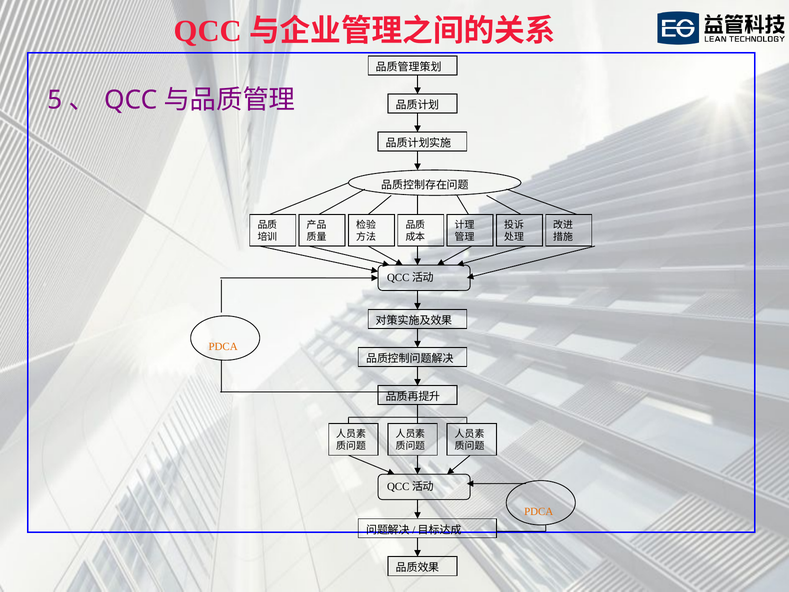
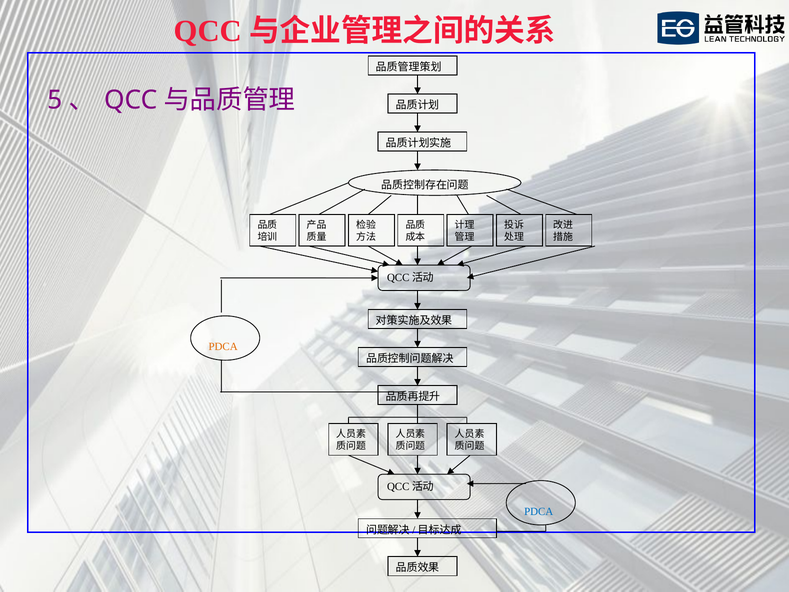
PDCA at (539, 511) colour: orange -> blue
